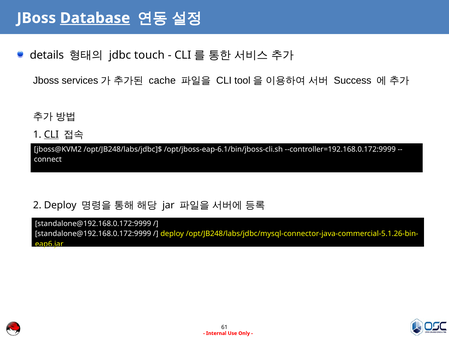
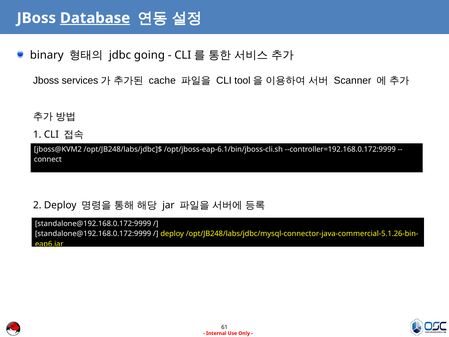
details: details -> binary
touch: touch -> going
Success: Success -> Scanner
CLI at (51, 134) underline: present -> none
